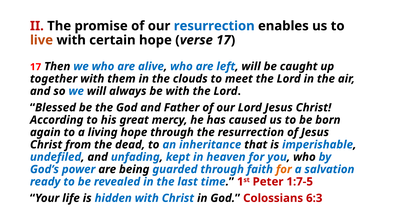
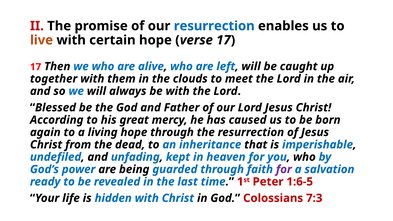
for at (284, 169) colour: orange -> purple
1:7-5: 1:7-5 -> 1:6-5
6:3: 6:3 -> 7:3
